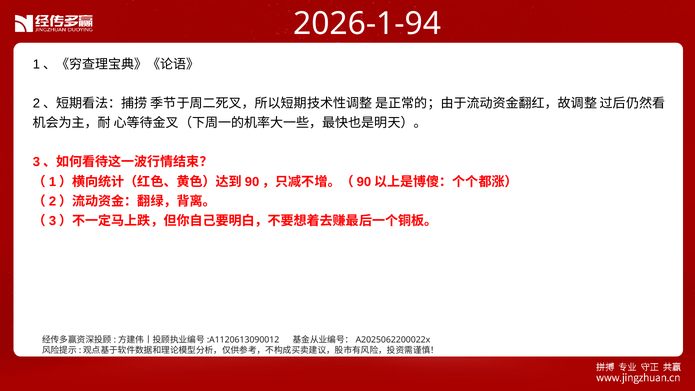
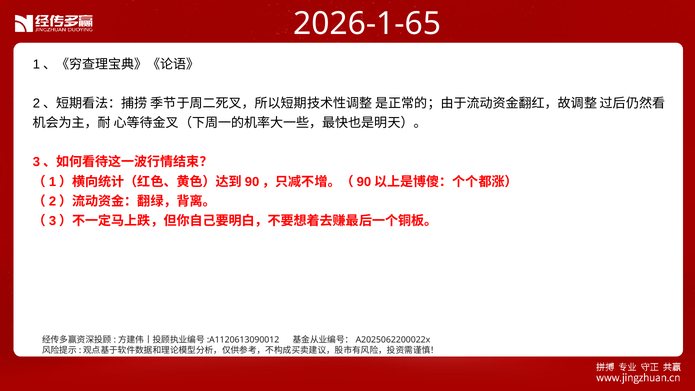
2026-1-94: 2026-1-94 -> 2026-1-65
